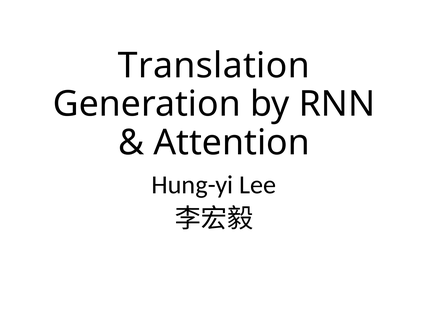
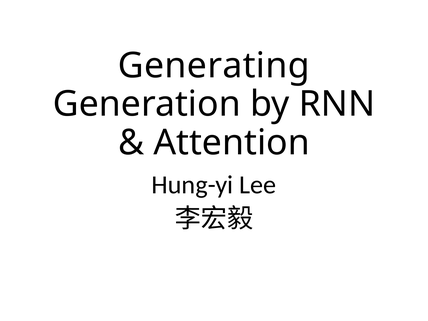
Translation: Translation -> Generating
